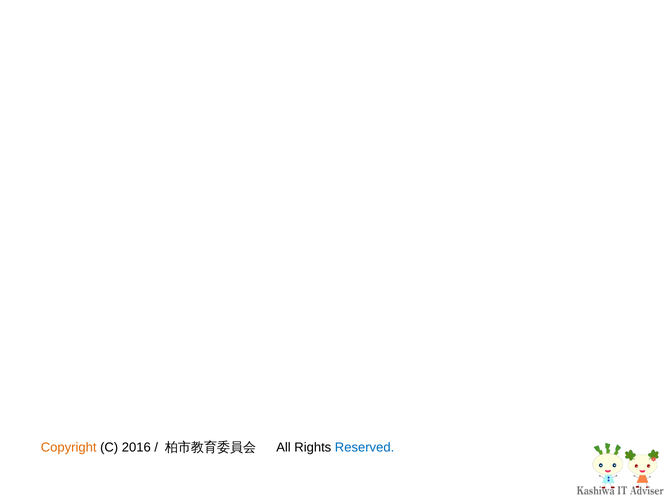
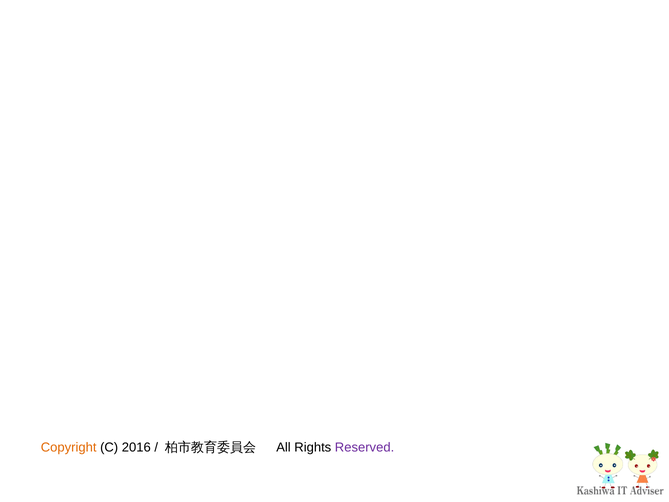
Reserved colour: blue -> purple
